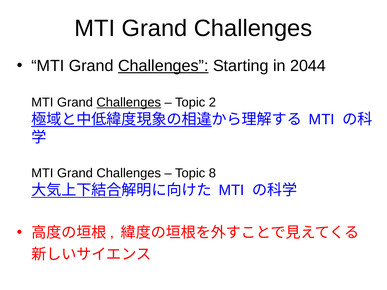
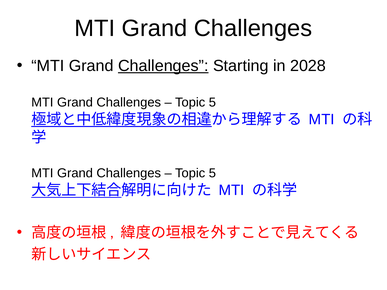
2044: 2044 -> 2028
Challenges at (129, 103) underline: present -> none
2 at (212, 103): 2 -> 5
8 at (212, 173): 8 -> 5
